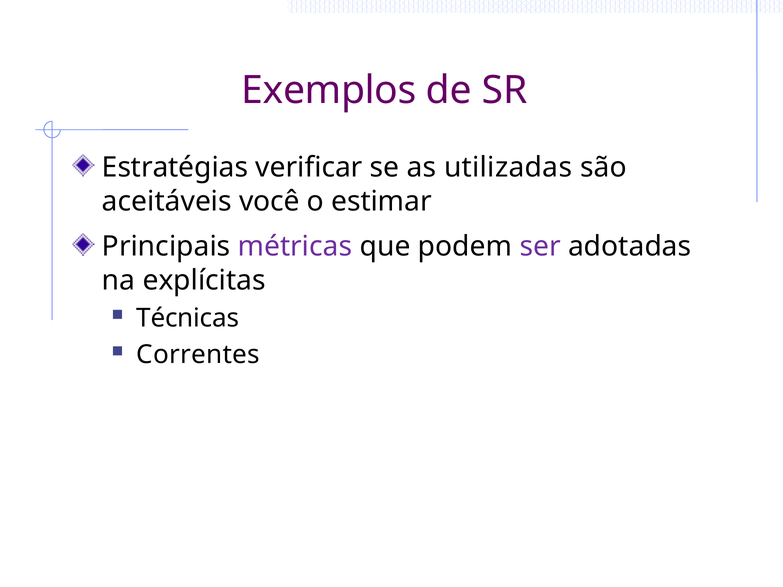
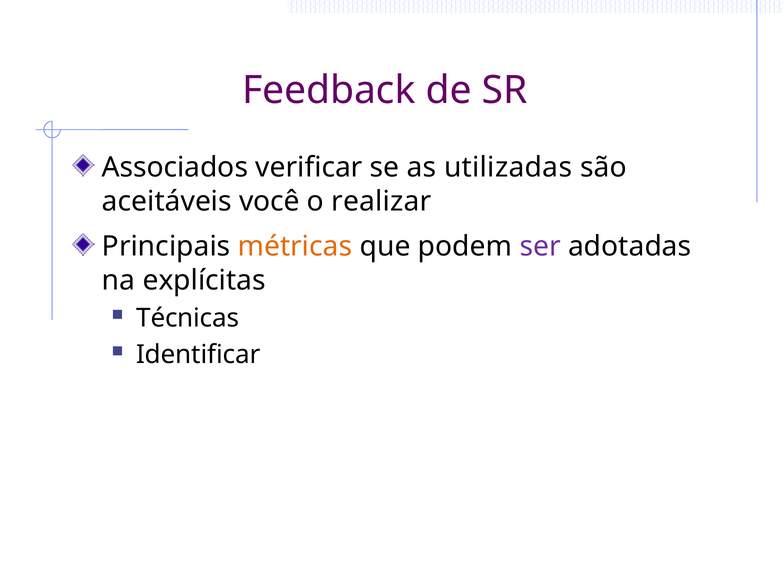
Exemplos: Exemplos -> Feedback
Estratégias: Estratégias -> Associados
estimar: estimar -> realizar
métricas colour: purple -> orange
Correntes: Correntes -> Identificar
